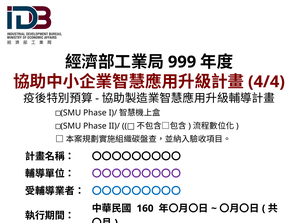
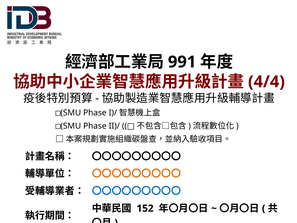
999: 999 -> 991
〇〇〇〇〇〇〇〇〇 at (136, 173) colour: purple -> orange
160: 160 -> 152
